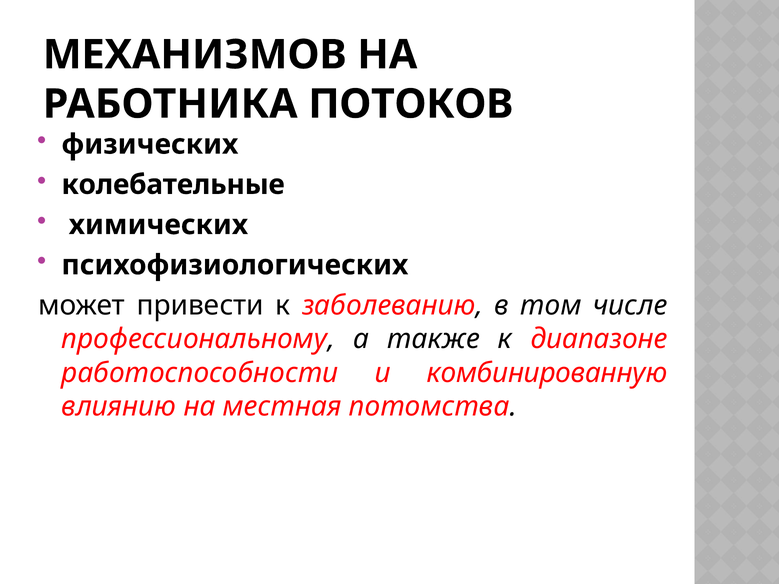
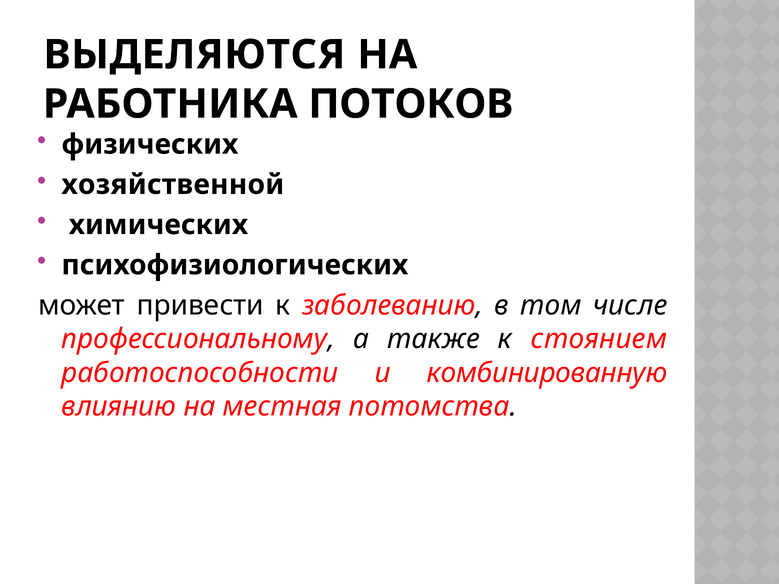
МЕХАНИЗМОВ: МЕХАНИЗМОВ -> ВЫДЕЛЯЮТСЯ
колебательные: колебательные -> хозяйственной
диапазоне: диапазоне -> стоянием
